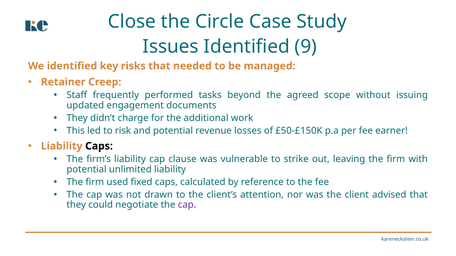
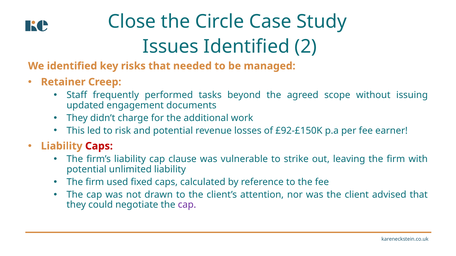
9: 9 -> 2
£50-£150K: £50-£150K -> £92-£150K
Caps at (99, 146) colour: black -> red
